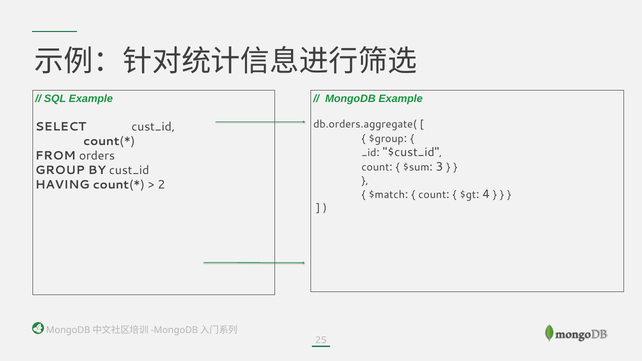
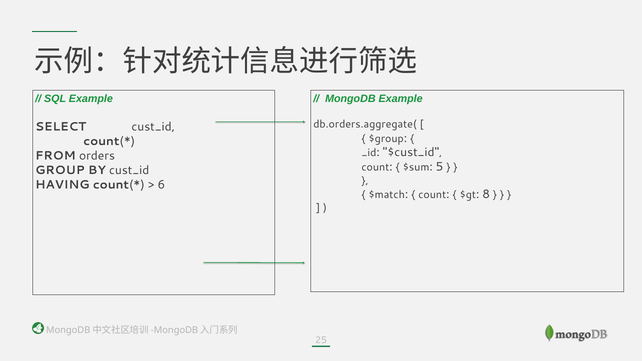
3: 3 -> 5
2: 2 -> 6
4: 4 -> 8
